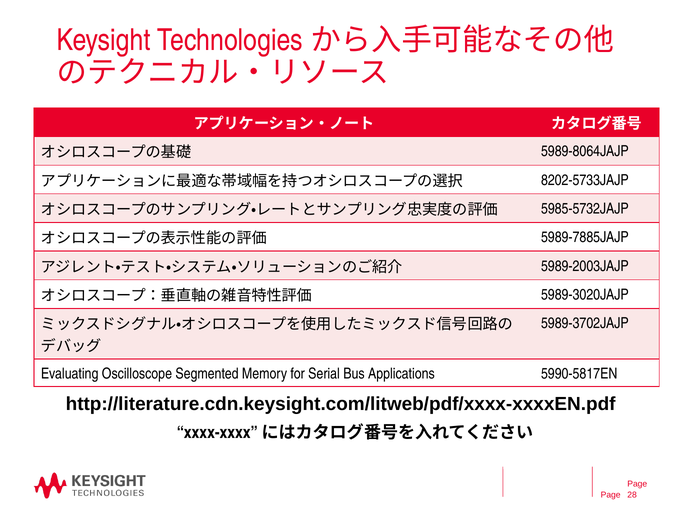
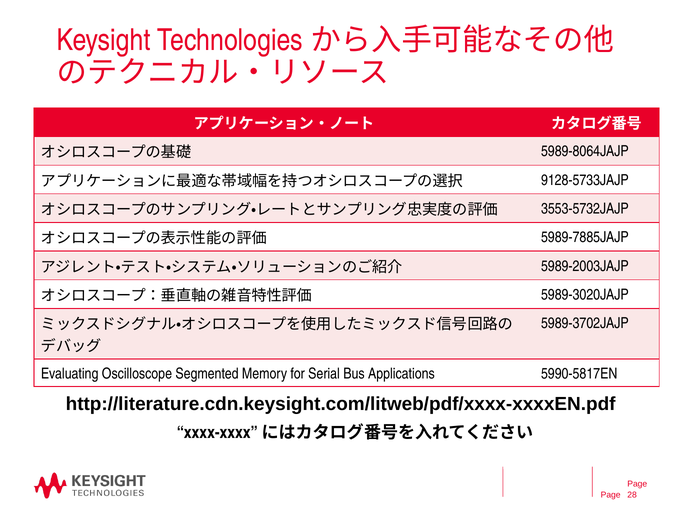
8202-5733JAJP: 8202-5733JAJP -> 9128-5733JAJP
5985-5732JAJP: 5985-5732JAJP -> 3553-5732JAJP
